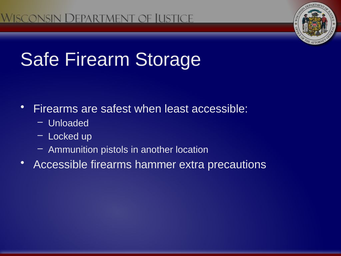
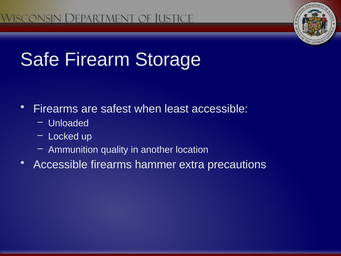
pistols: pistols -> quality
